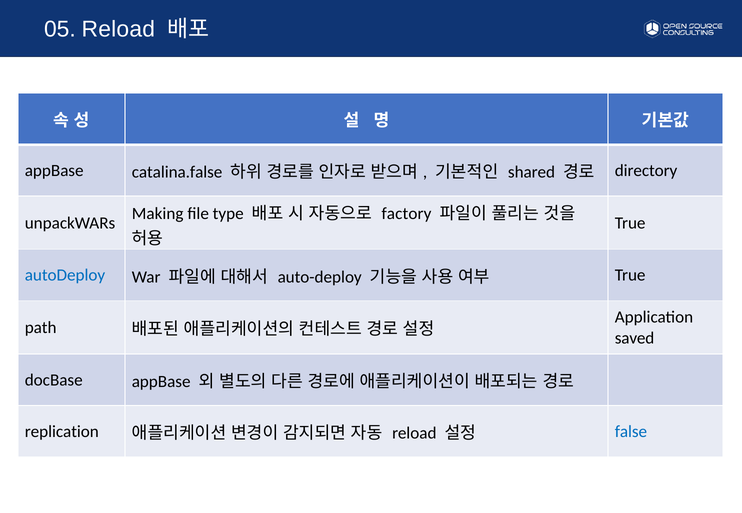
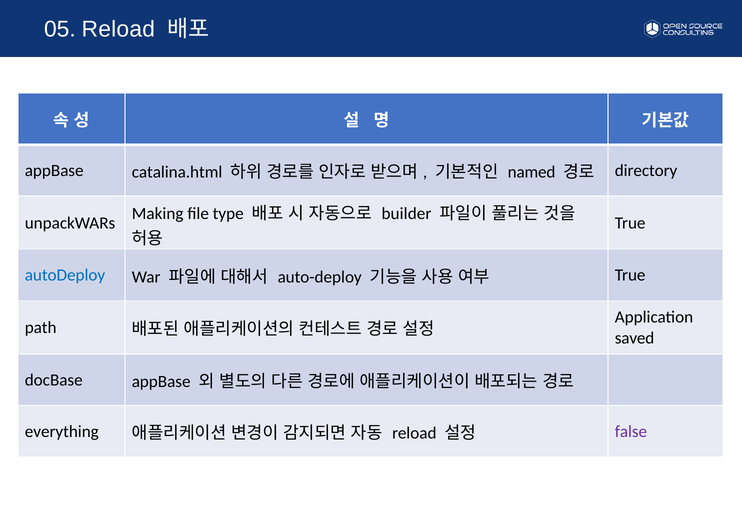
catalina.false: catalina.false -> catalina.html
shared: shared -> named
factory: factory -> builder
replication: replication -> everything
false colour: blue -> purple
